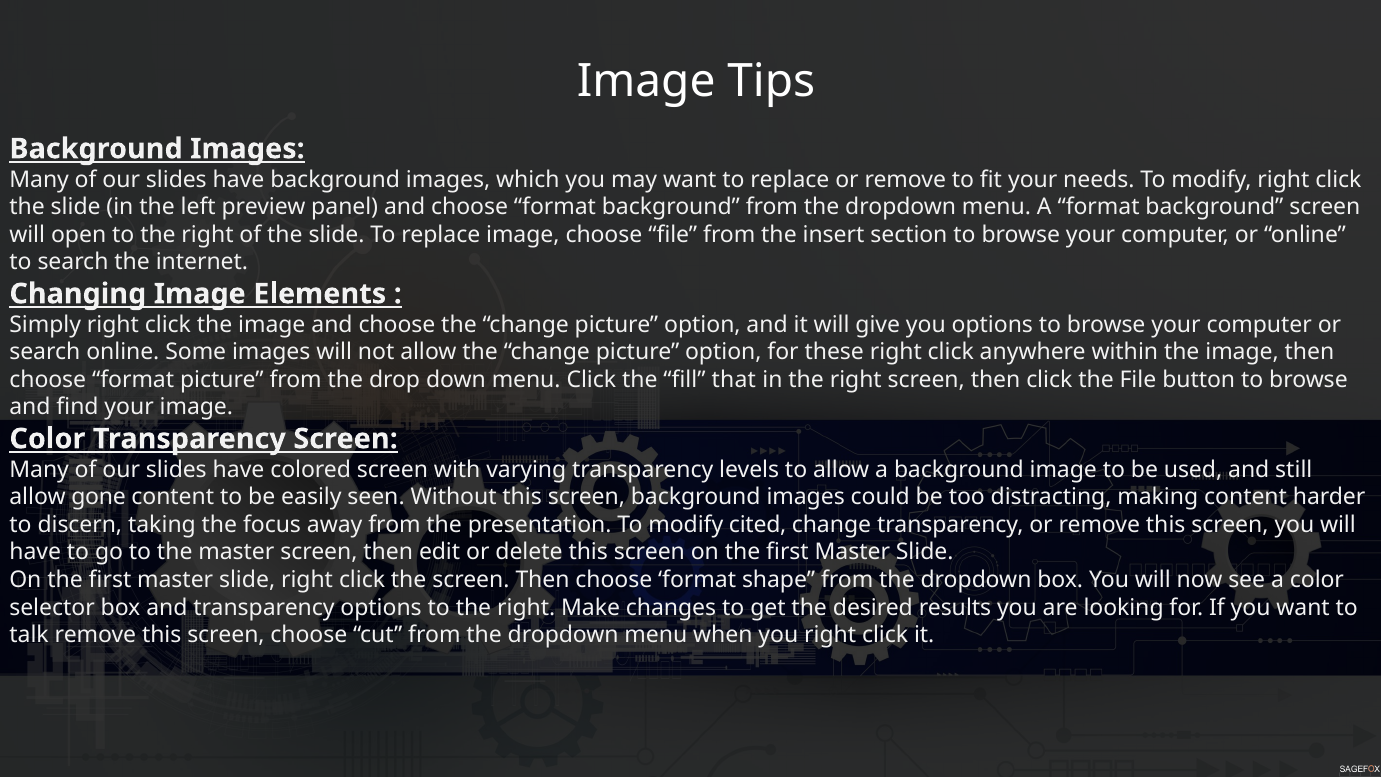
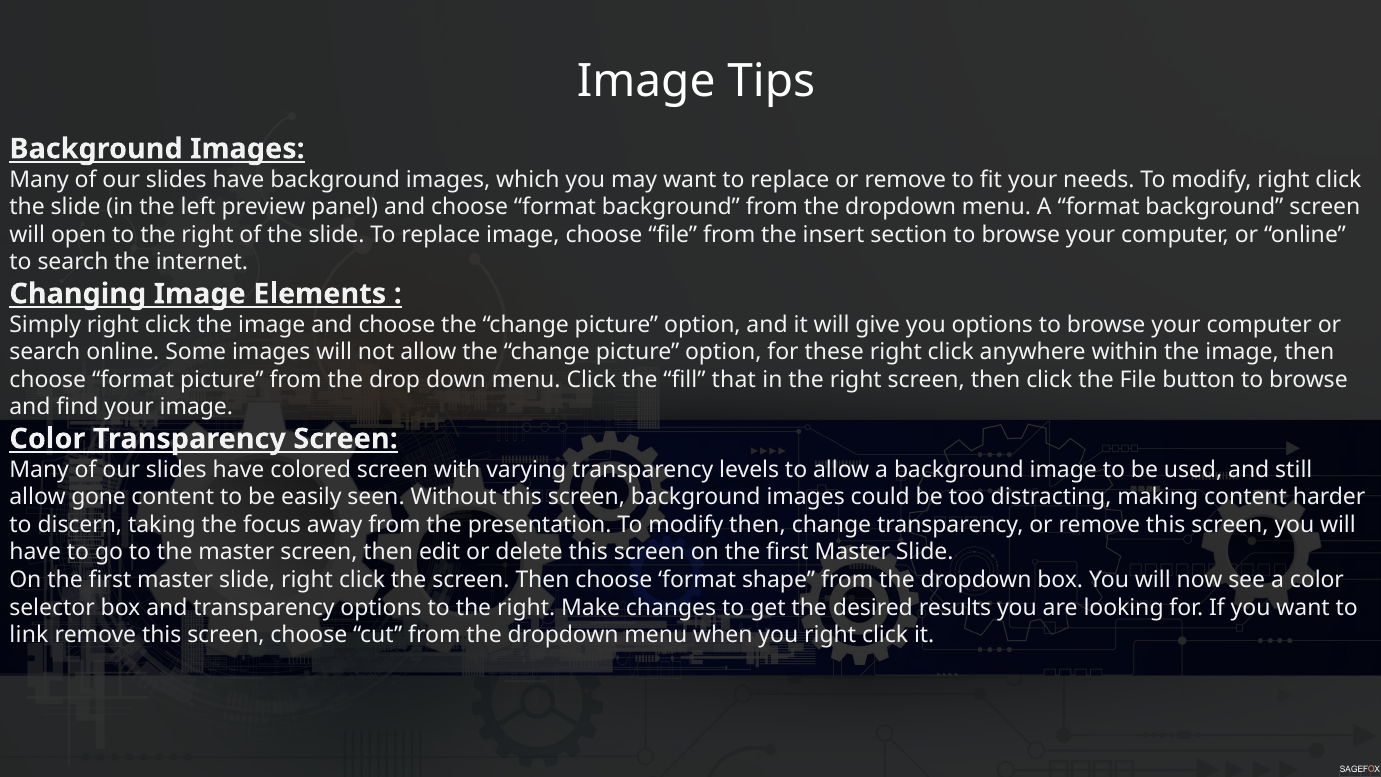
modify cited: cited -> then
talk: talk -> link
